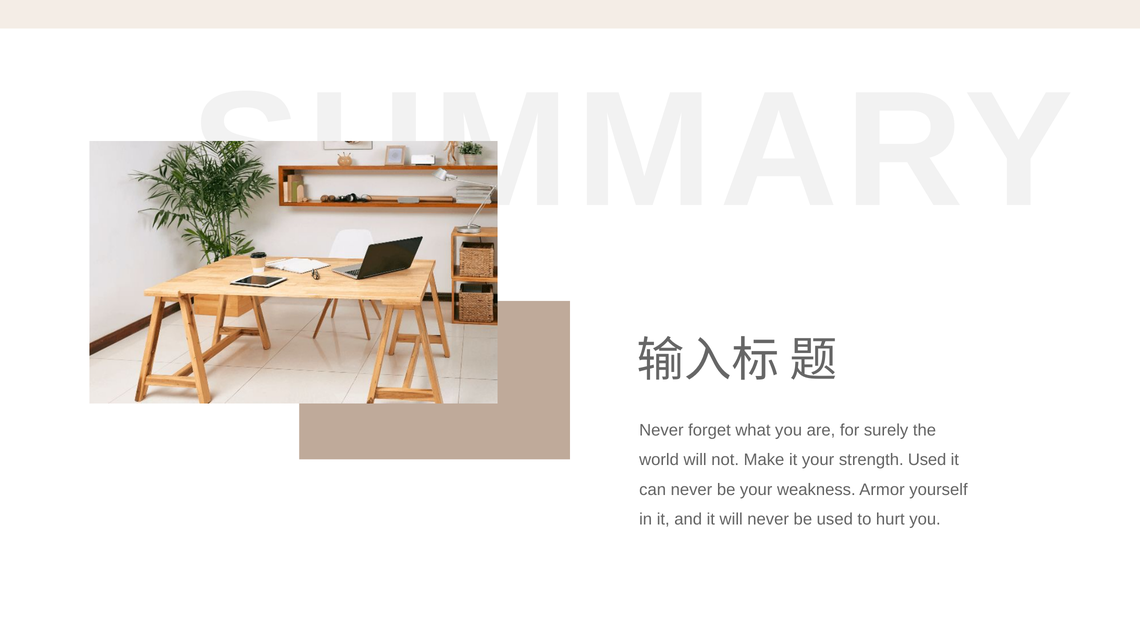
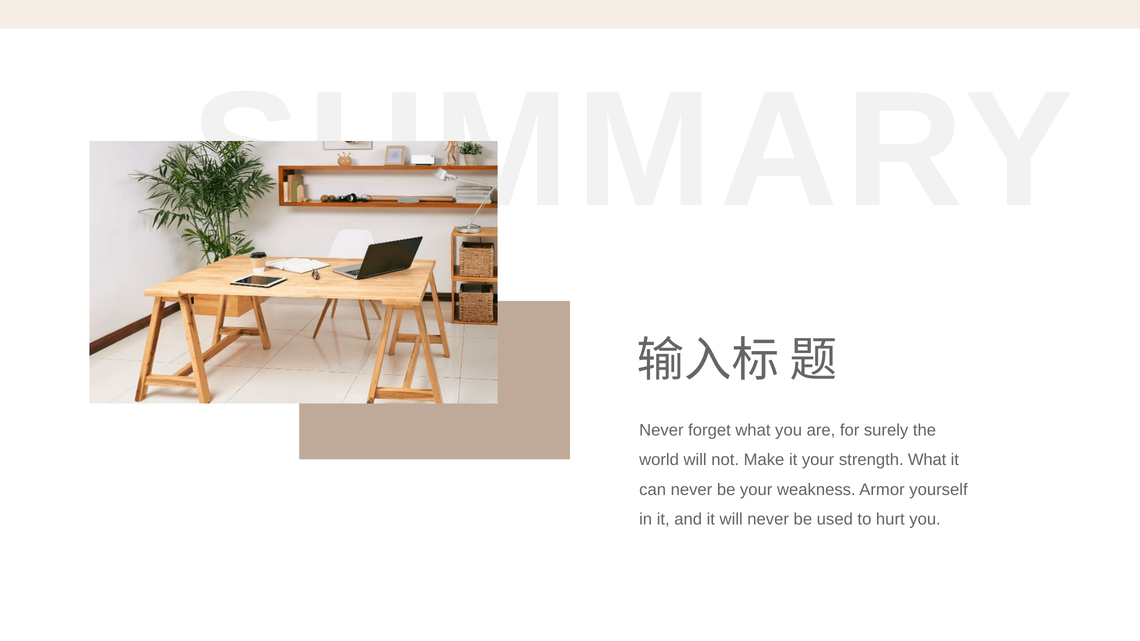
strength Used: Used -> What
